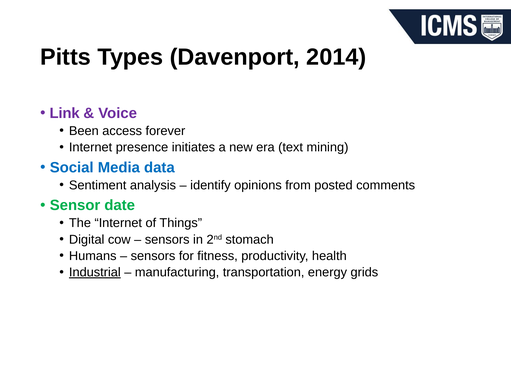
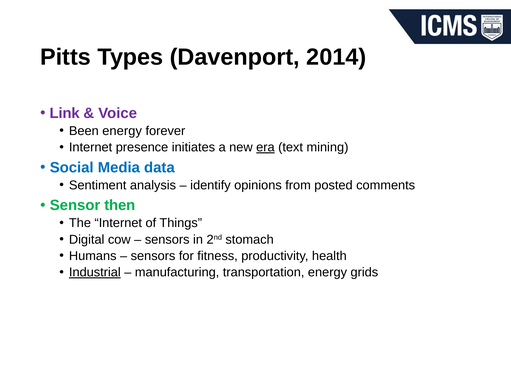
Been access: access -> energy
era underline: none -> present
date: date -> then
